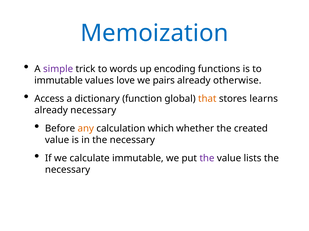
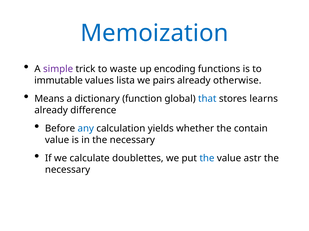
words: words -> waste
love: love -> lista
Access: Access -> Means
that colour: orange -> blue
already necessary: necessary -> difference
any colour: orange -> blue
which: which -> yields
created: created -> contain
calculate immutable: immutable -> doublettes
the at (207, 159) colour: purple -> blue
lists: lists -> astr
